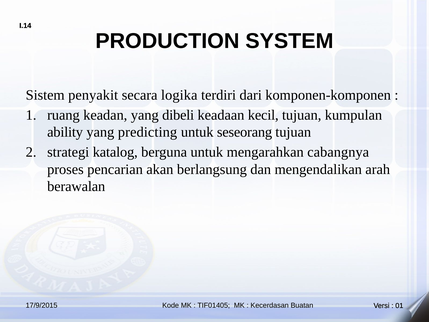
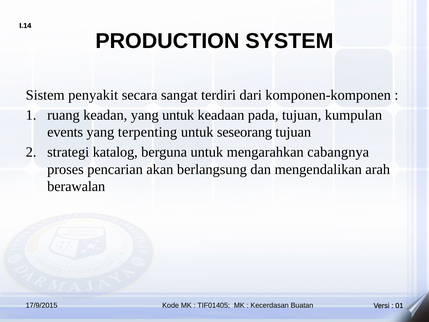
logika: logika -> sangat
yang dibeli: dibeli -> untuk
kecil: kecil -> pada
ability: ability -> events
predicting: predicting -> terpenting
